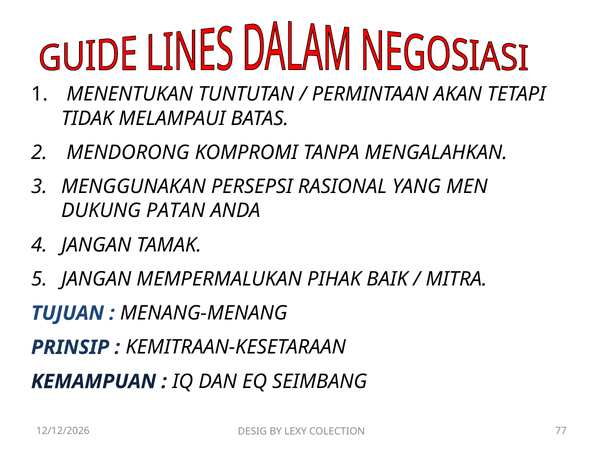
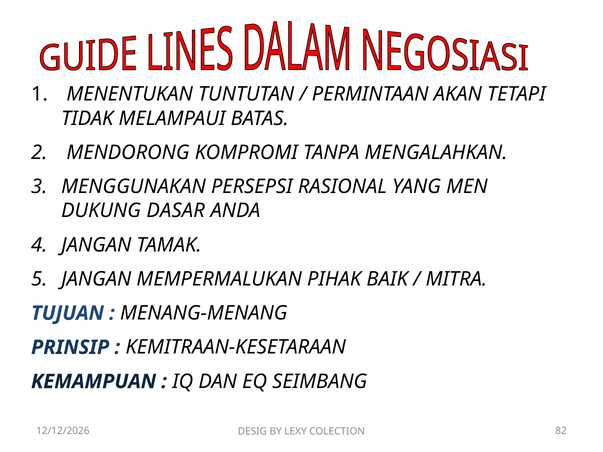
PATAN: PATAN -> DASAR
77: 77 -> 82
